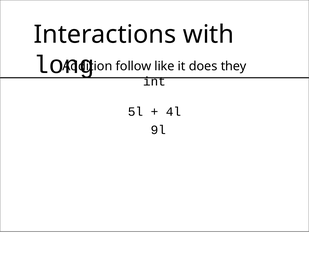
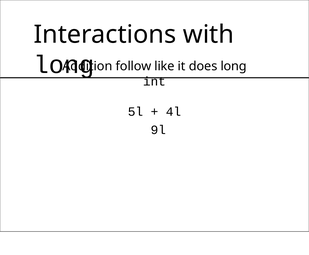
does they: they -> long
